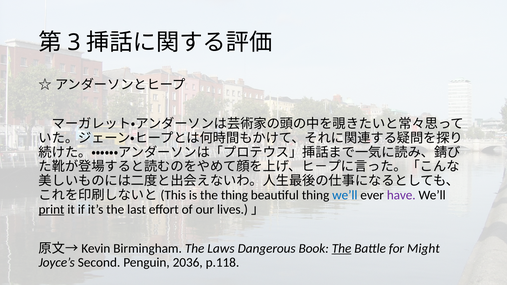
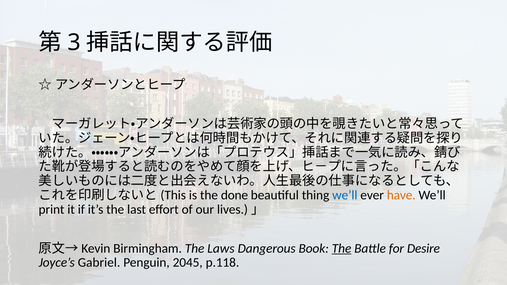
the thing: thing -> done
have colour: purple -> orange
print underline: present -> none
Might: Might -> Desire
Second: Second -> Gabriel
2036: 2036 -> 2045
